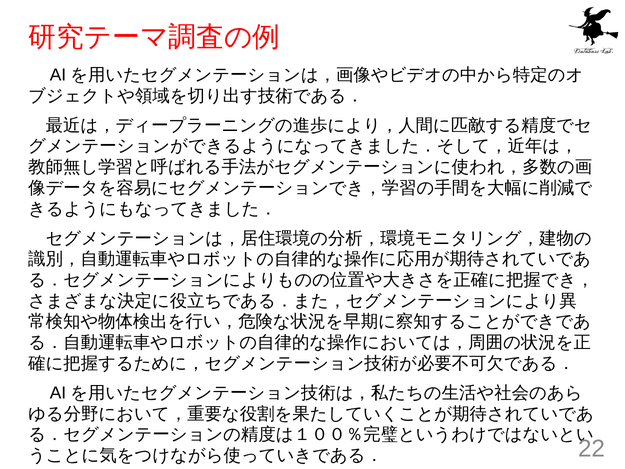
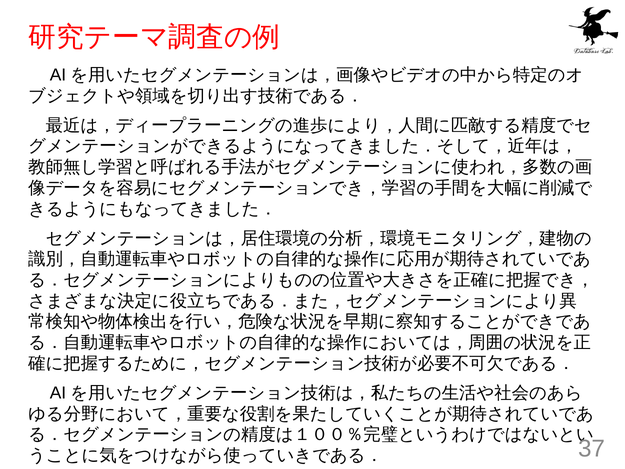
22: 22 -> 37
